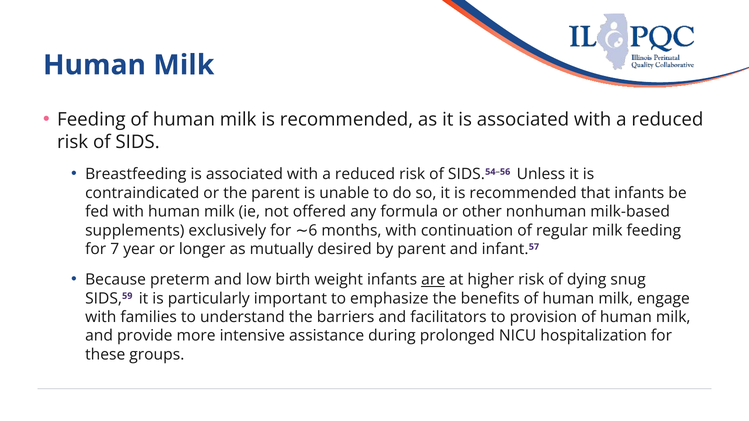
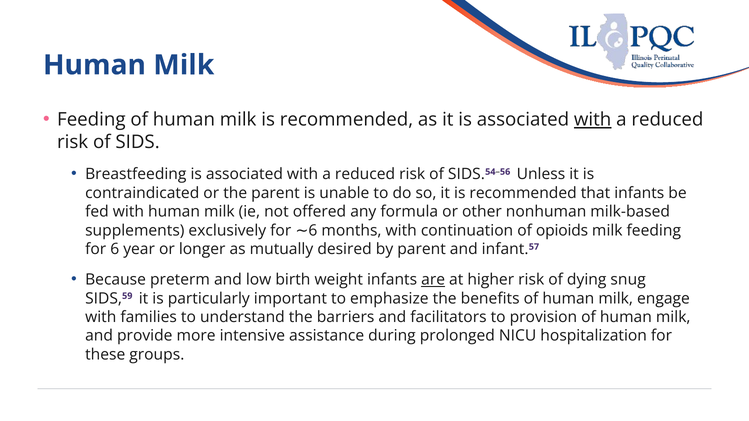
with at (593, 120) underline: none -> present
regular: regular -> opioids
7 at (115, 249): 7 -> 6
